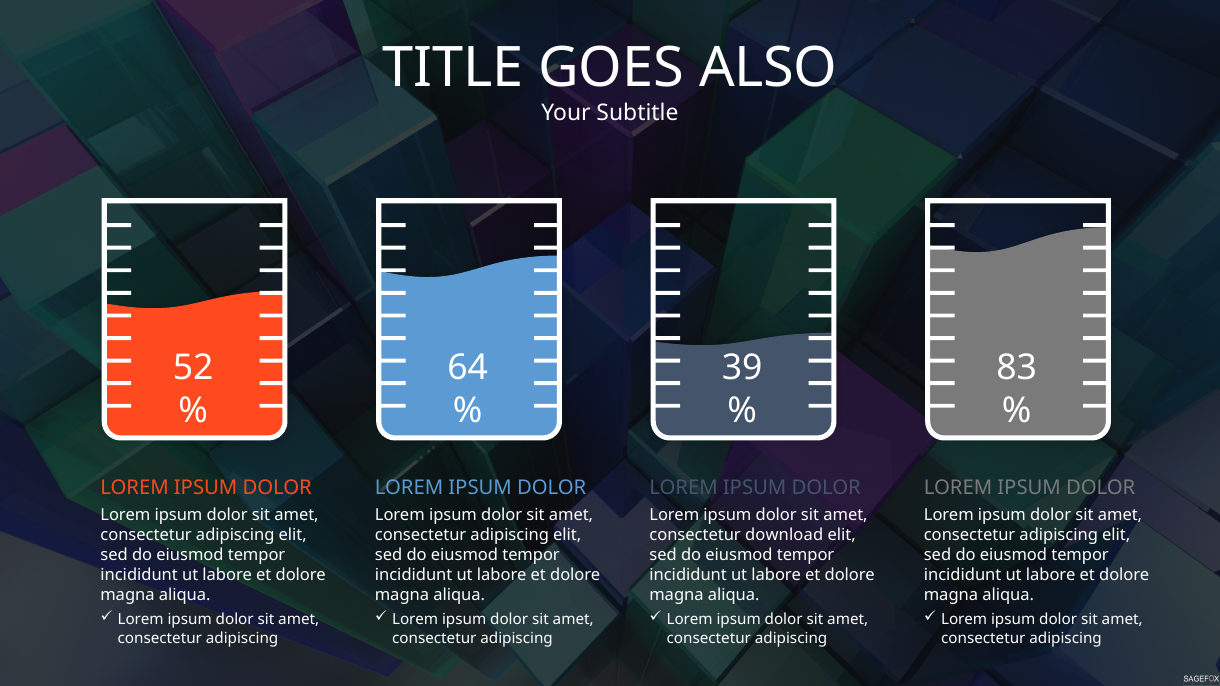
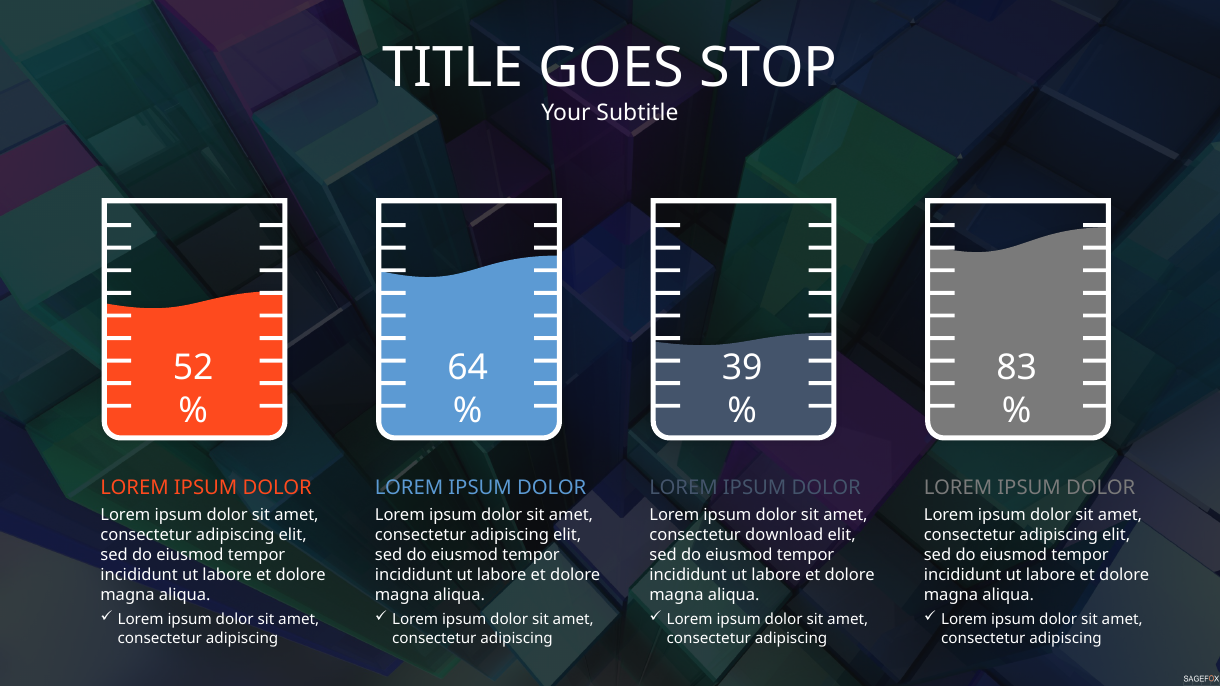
ALSO: ALSO -> STOP
